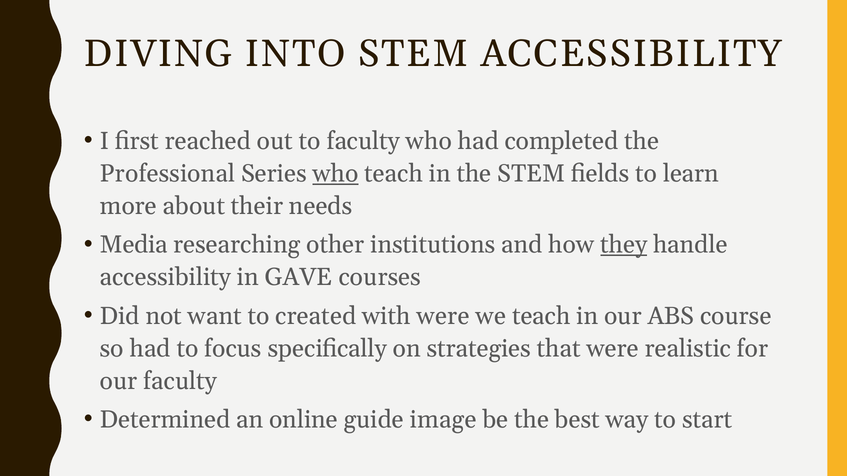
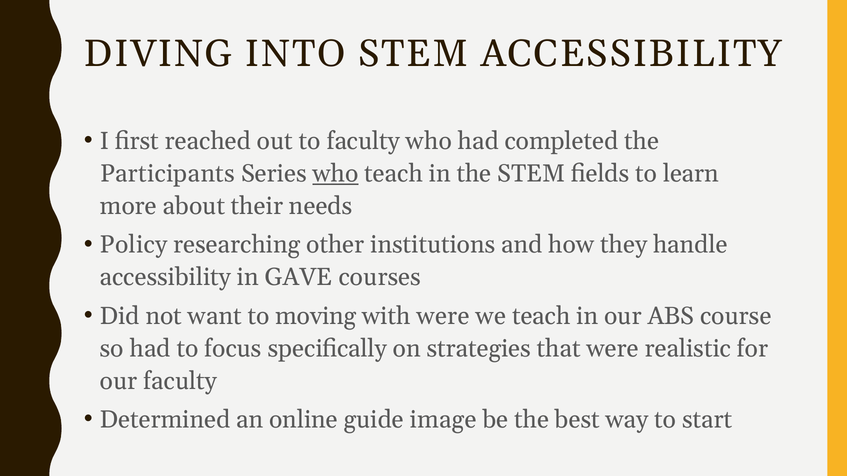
Professional: Professional -> Participants
Media: Media -> Policy
they underline: present -> none
created: created -> moving
